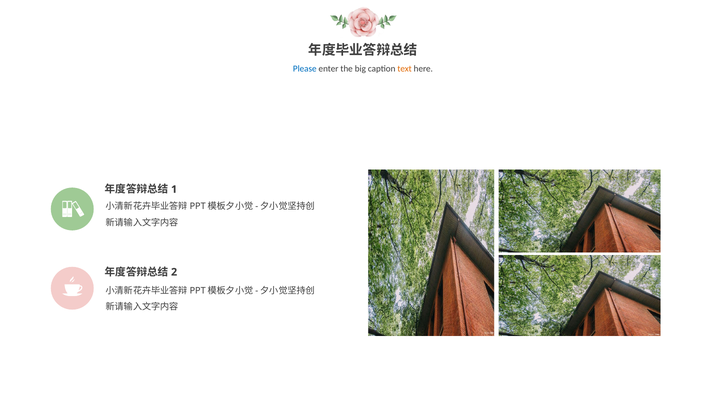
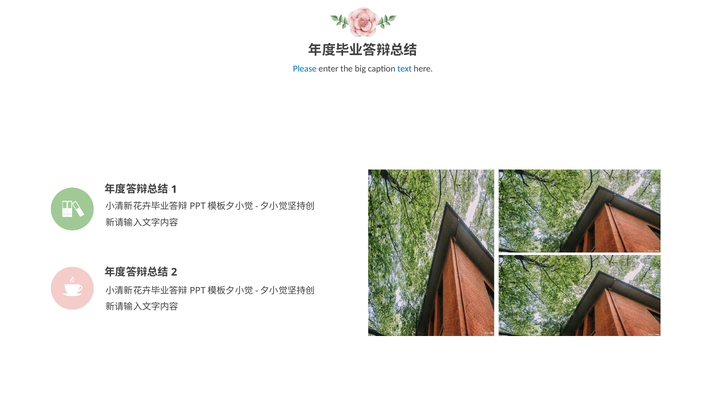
text colour: orange -> blue
